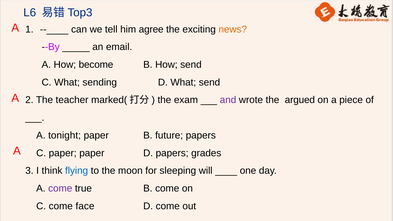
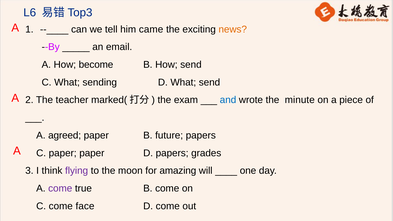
agree: agree -> came
and colour: purple -> blue
argued: argued -> minute
tonight: tonight -> agreed
flying colour: blue -> purple
sleeping: sleeping -> amazing
